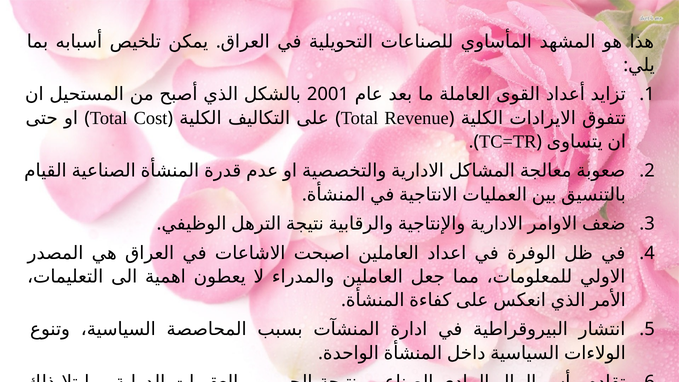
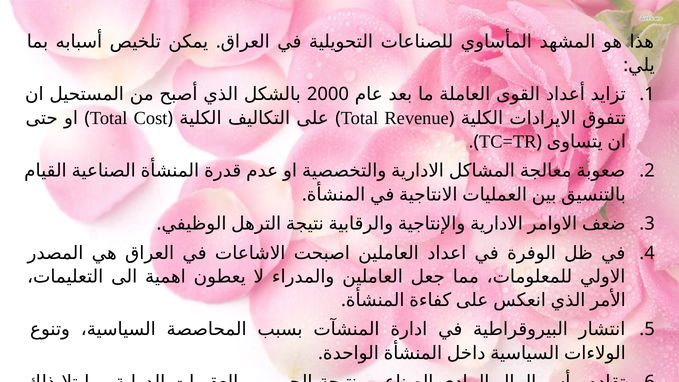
2001: 2001 -> 2000
